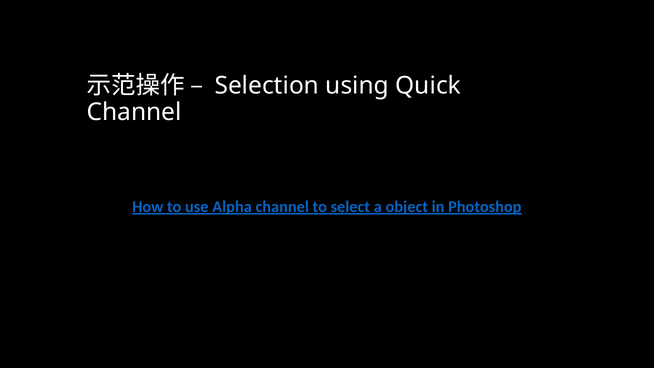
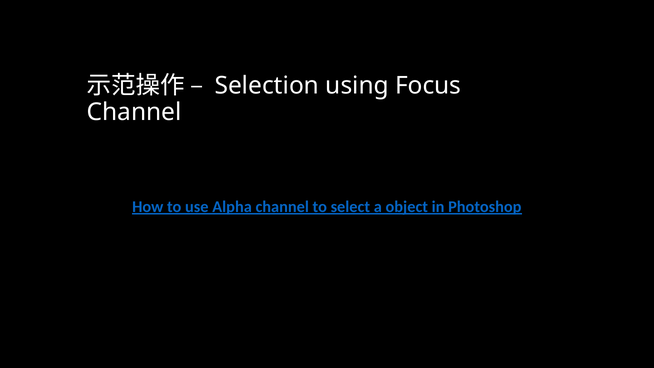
Quick: Quick -> Focus
